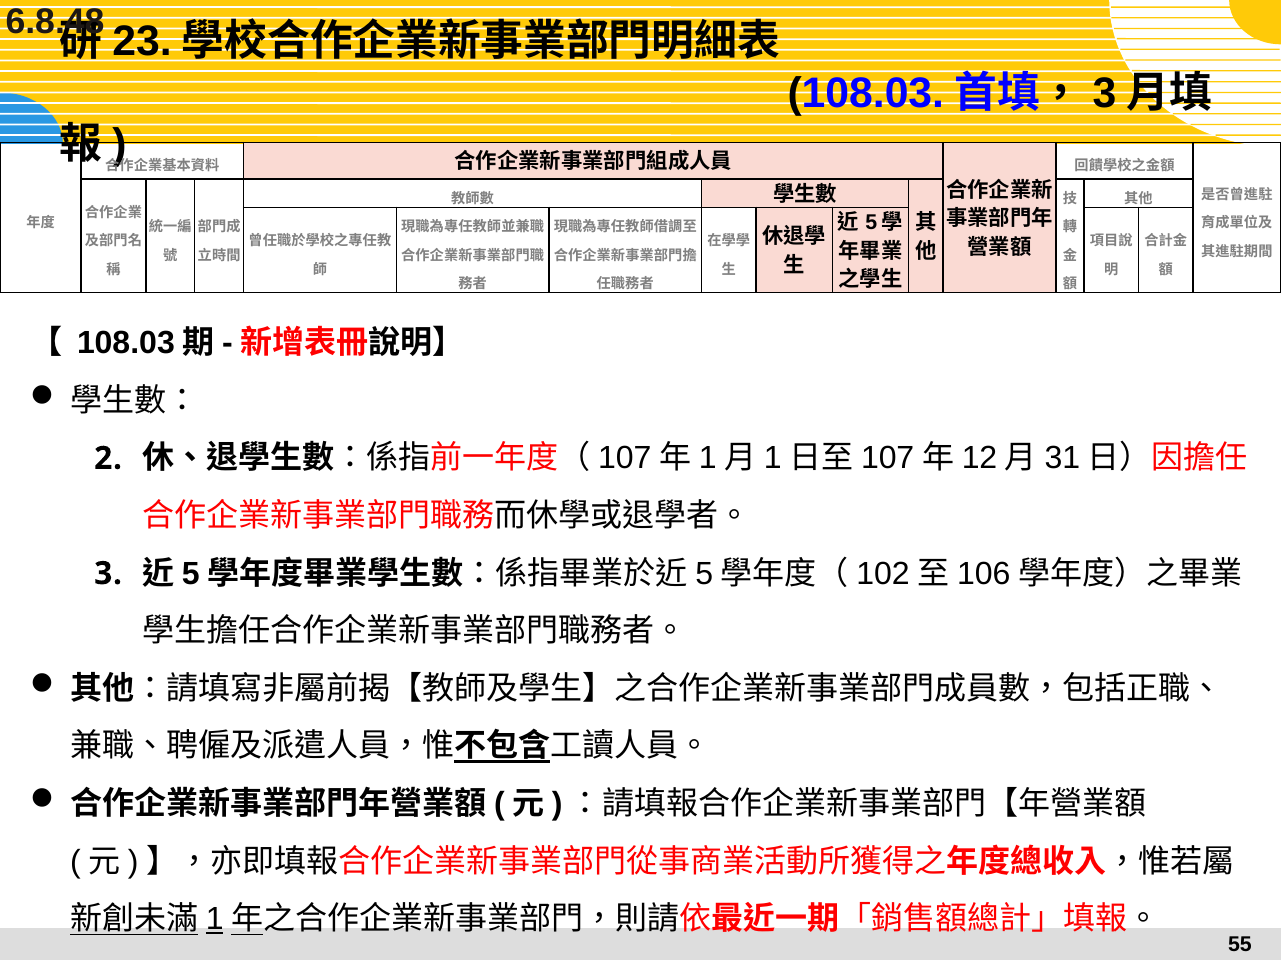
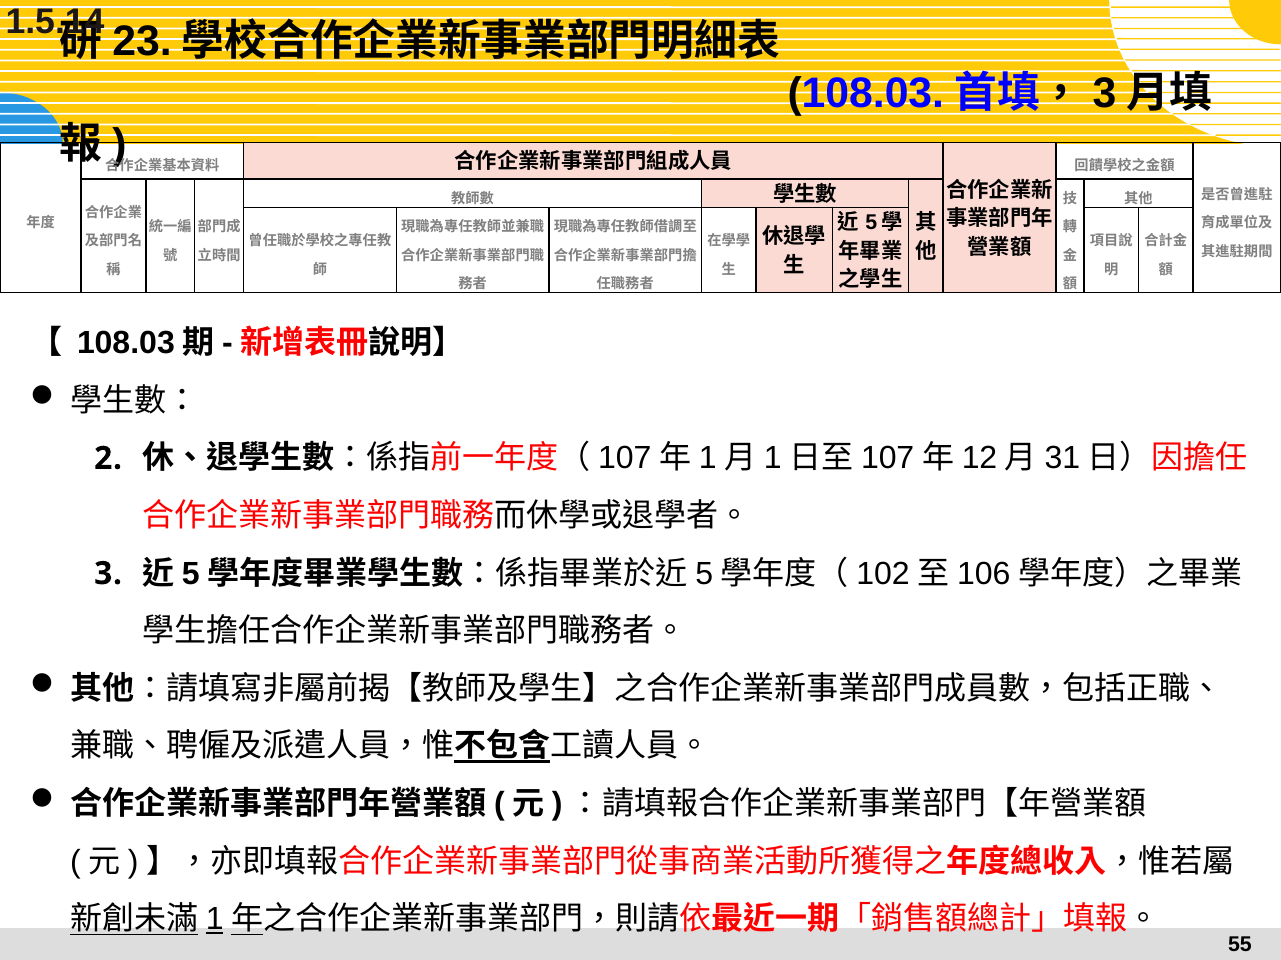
6.8.48: 6.8.48 -> 1.5.14
